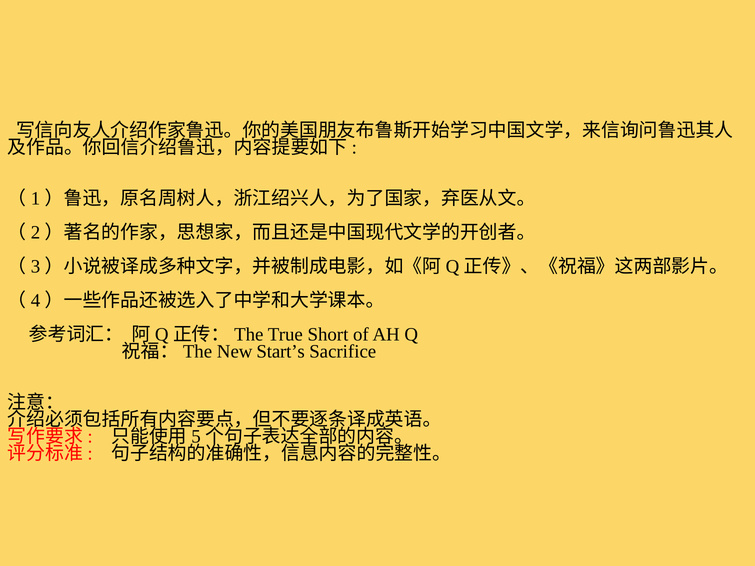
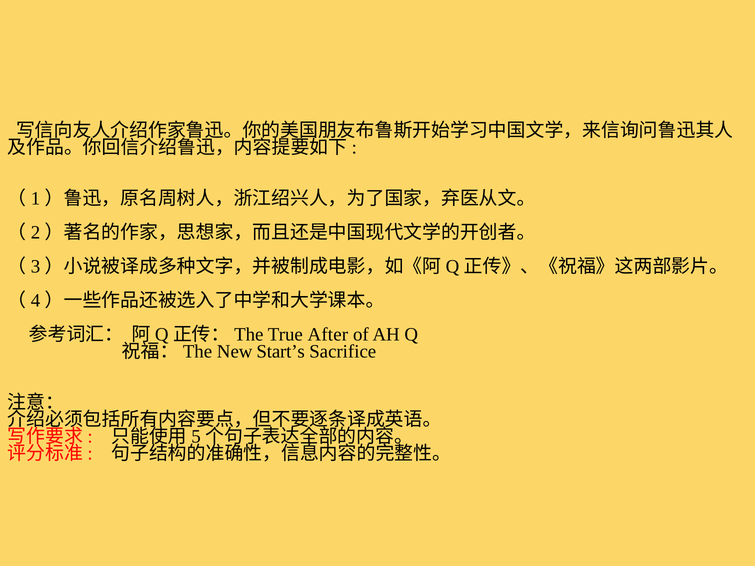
Short: Short -> After
